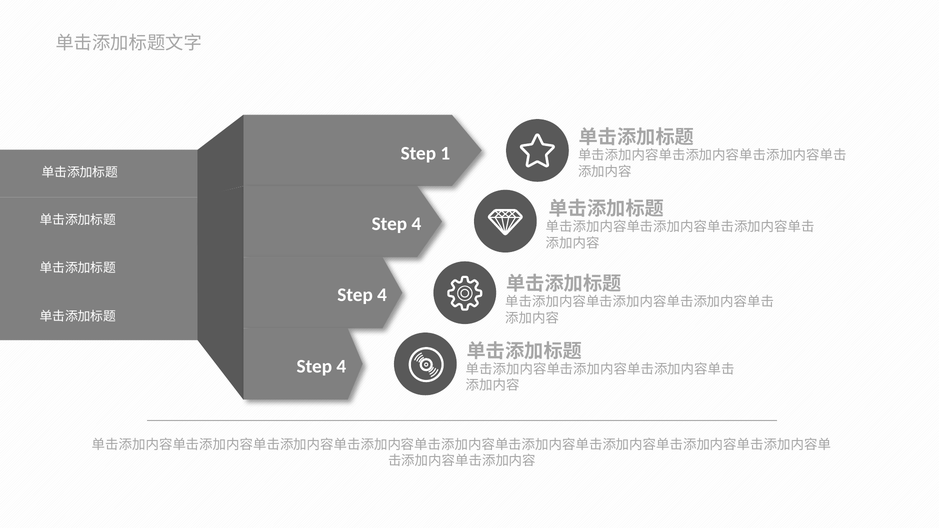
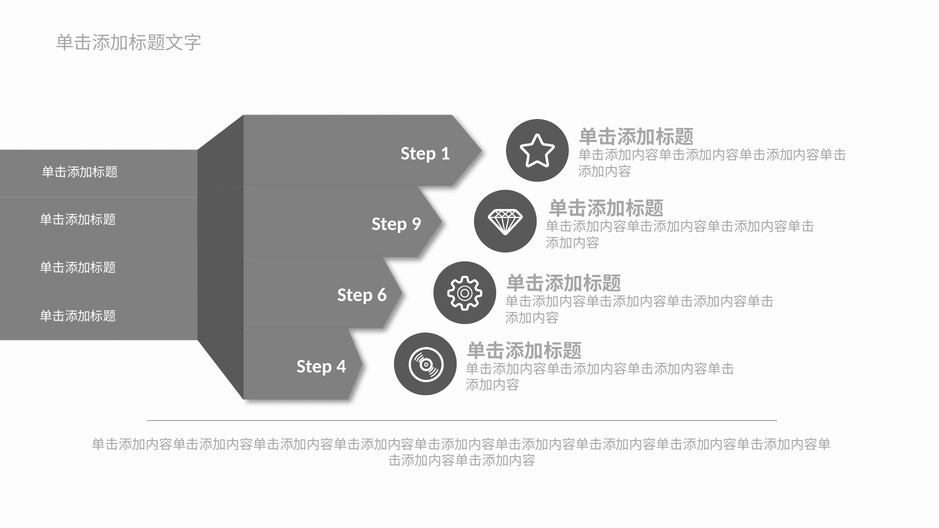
4 at (416, 224): 4 -> 9
4 at (382, 295): 4 -> 6
